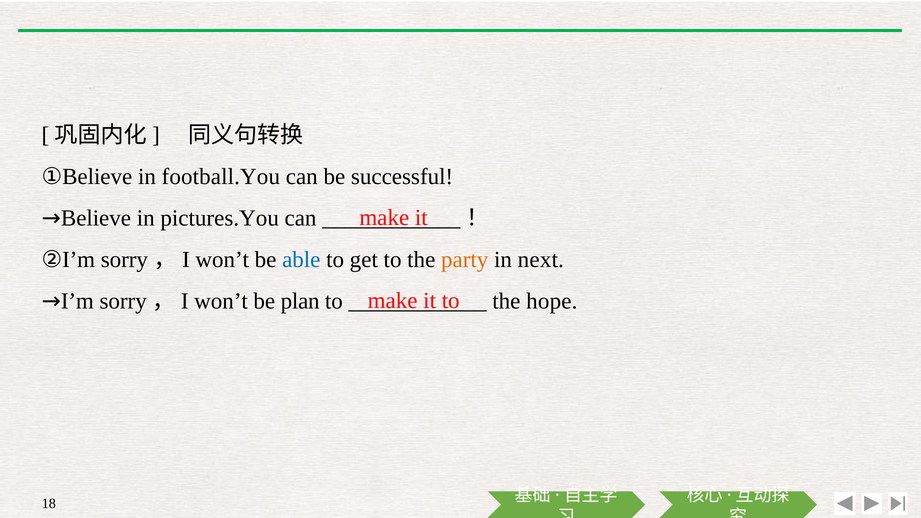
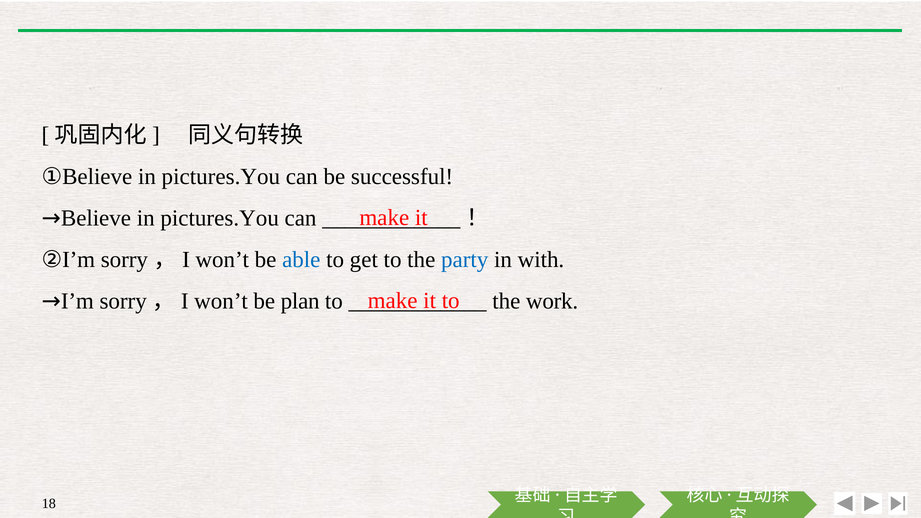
①Believe in football.You: football.You -> pictures.You
party colour: orange -> blue
next: next -> with
hope: hope -> work
